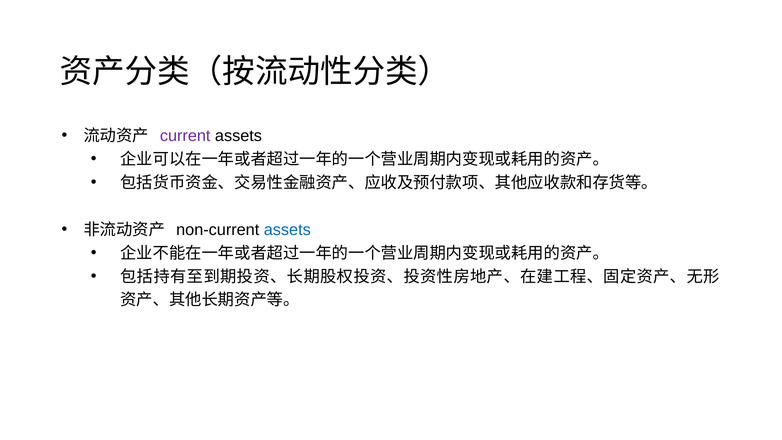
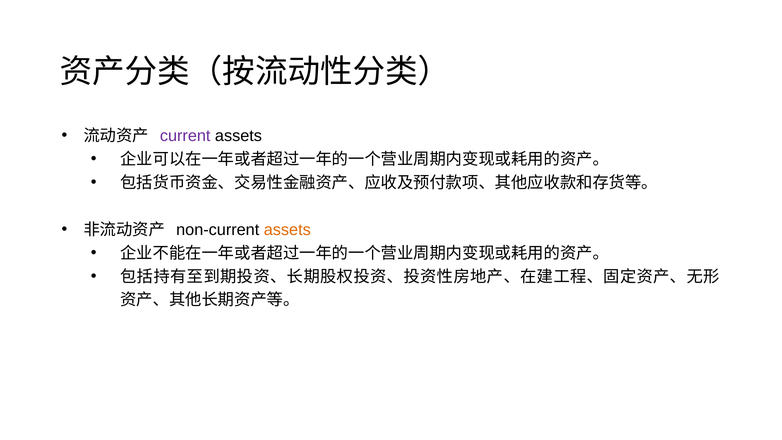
assets at (287, 230) colour: blue -> orange
